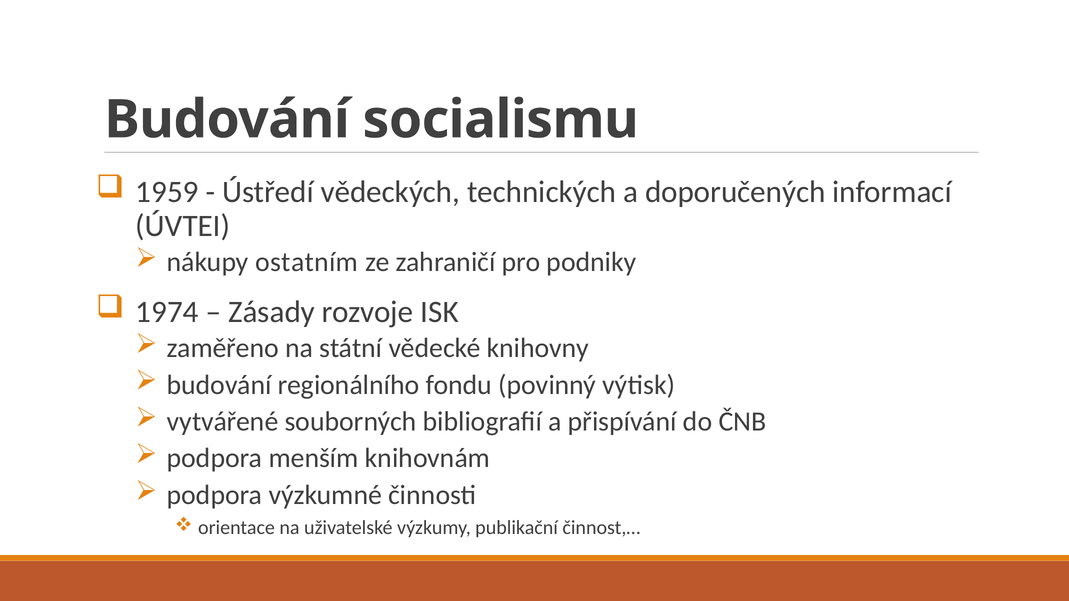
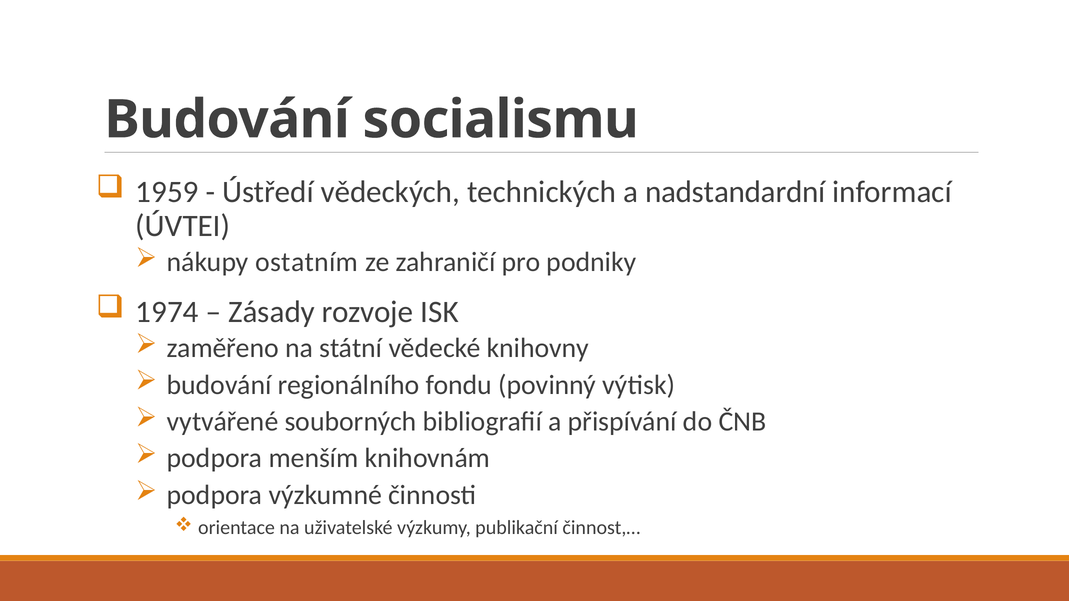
doporučených: doporučených -> nadstandardní
